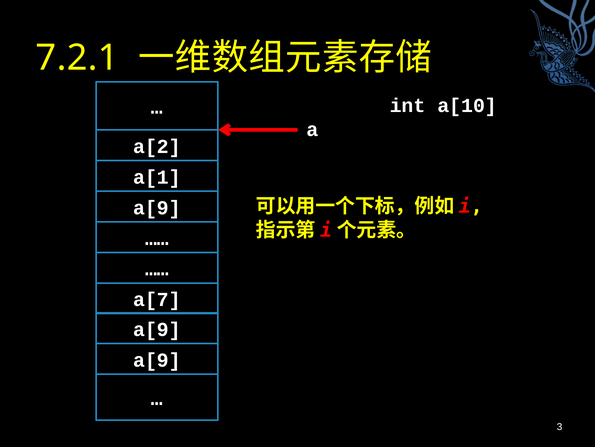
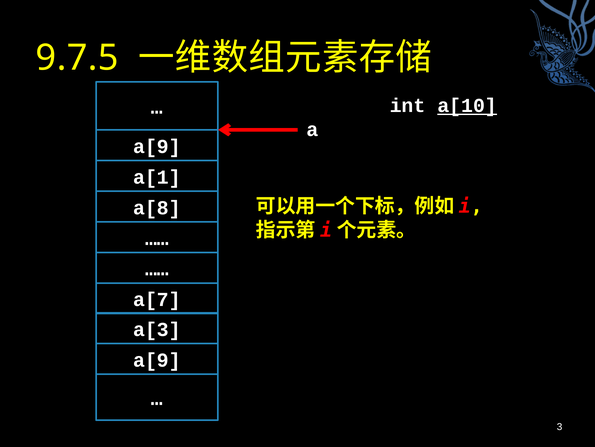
7.2.1: 7.2.1 -> 9.7.5
a[10 underline: none -> present
a[2 at (157, 146): a[2 -> a[9
a[9 at (157, 207): a[9 -> a[8
a[9 at (157, 329): a[9 -> a[3
